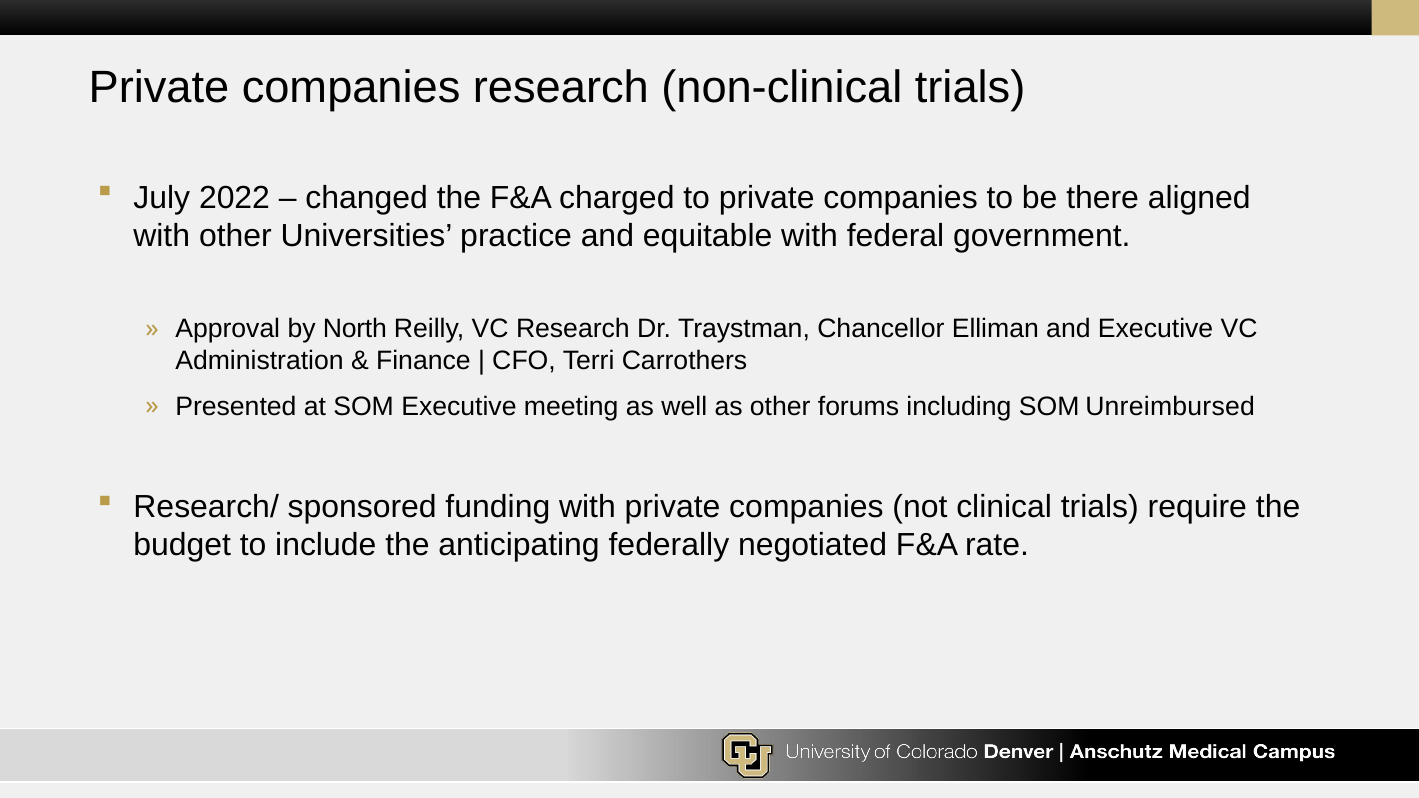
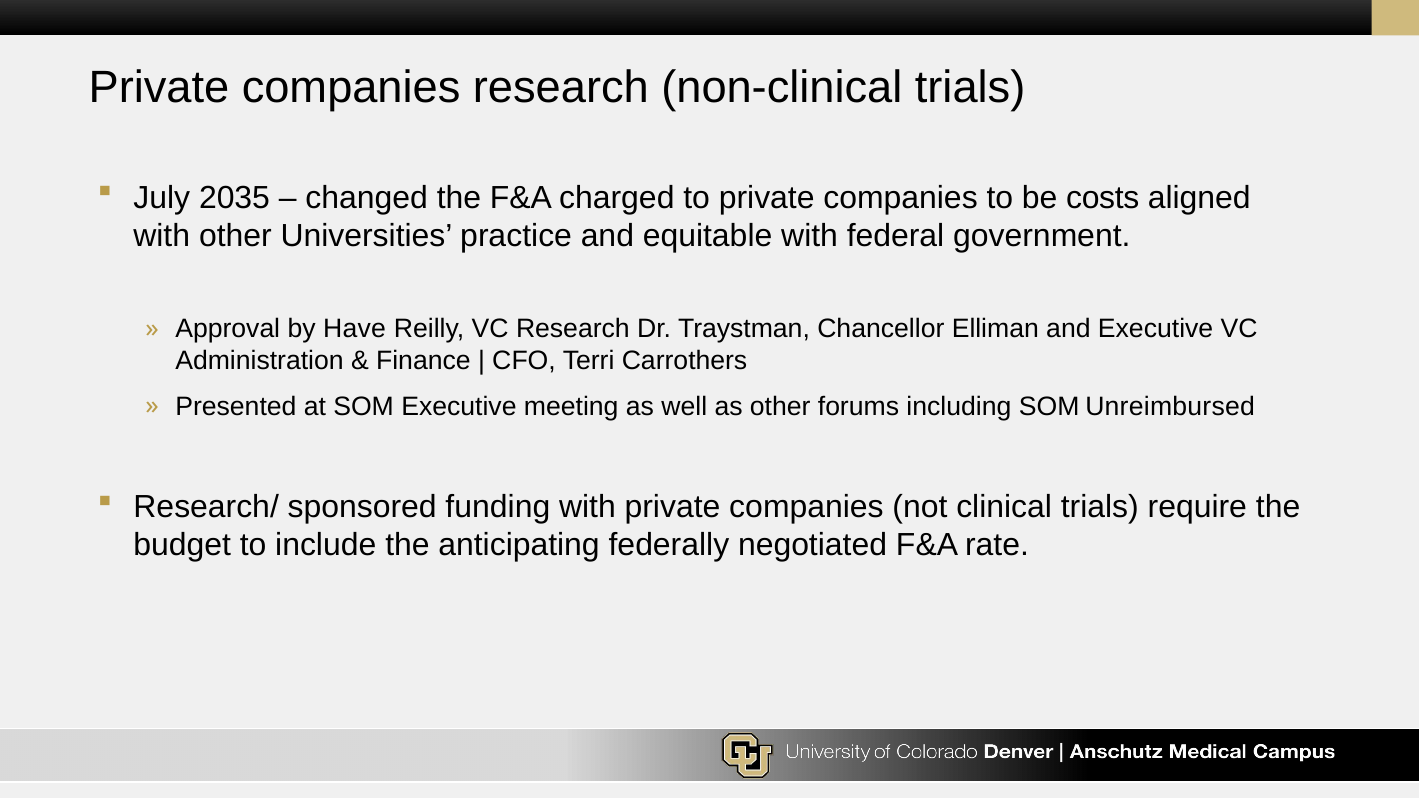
2022: 2022 -> 2035
there: there -> costs
North: North -> Have
